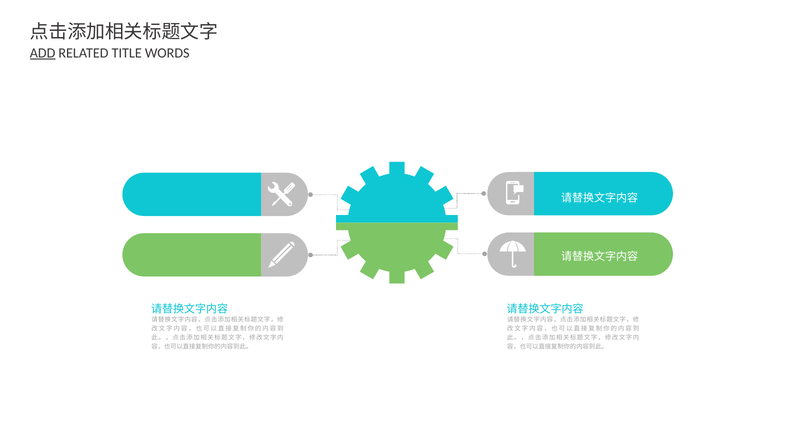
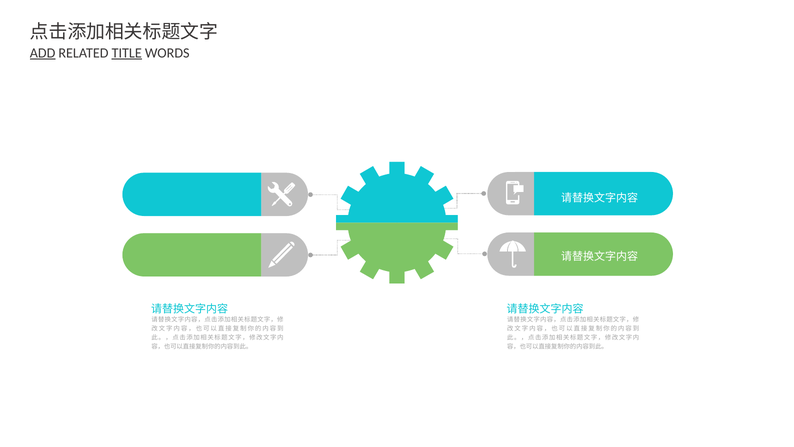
TITLE underline: none -> present
